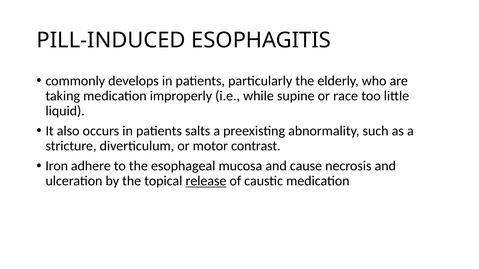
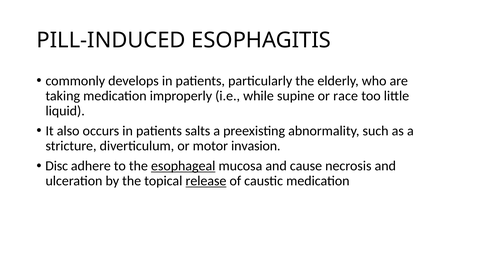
contrast: contrast -> invasion
Iron: Iron -> Disc
esophageal underline: none -> present
